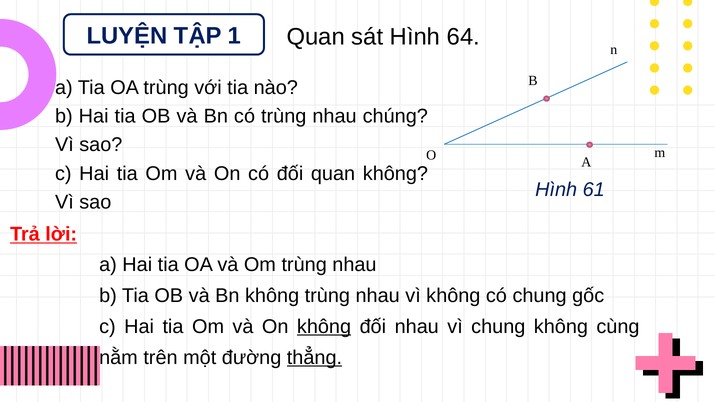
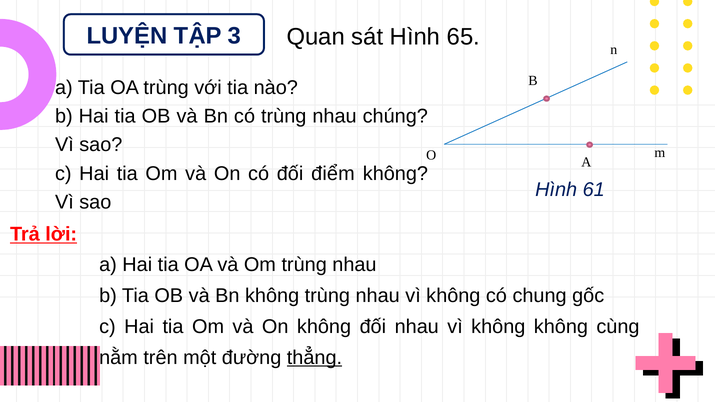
1: 1 -> 3
64: 64 -> 65
đối quan: quan -> điểm
không at (324, 327) underline: present -> none
đối nhau vì chung: chung -> không
